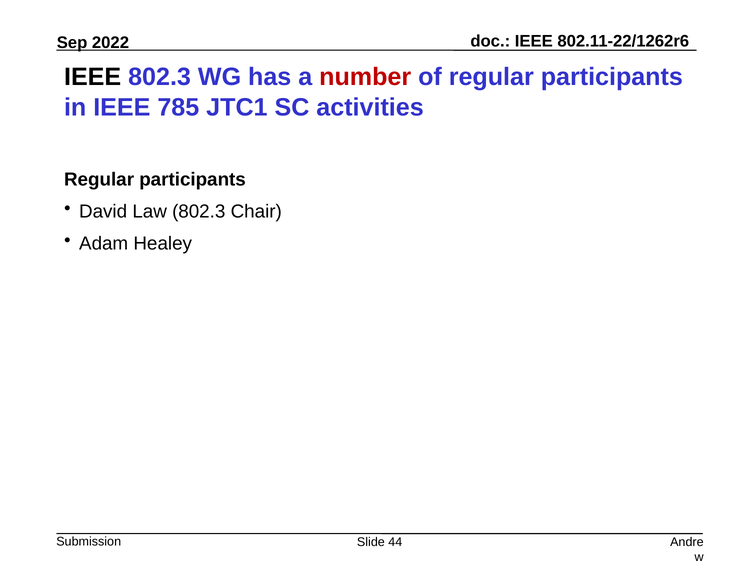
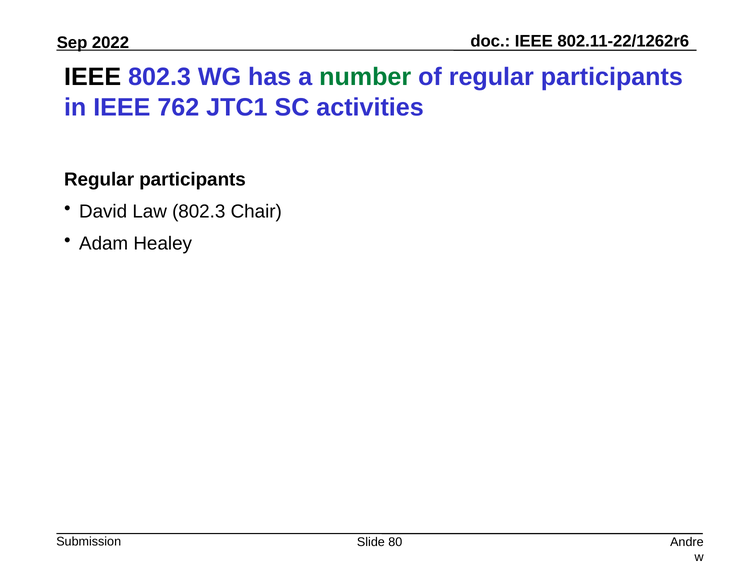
number colour: red -> green
785: 785 -> 762
44: 44 -> 80
